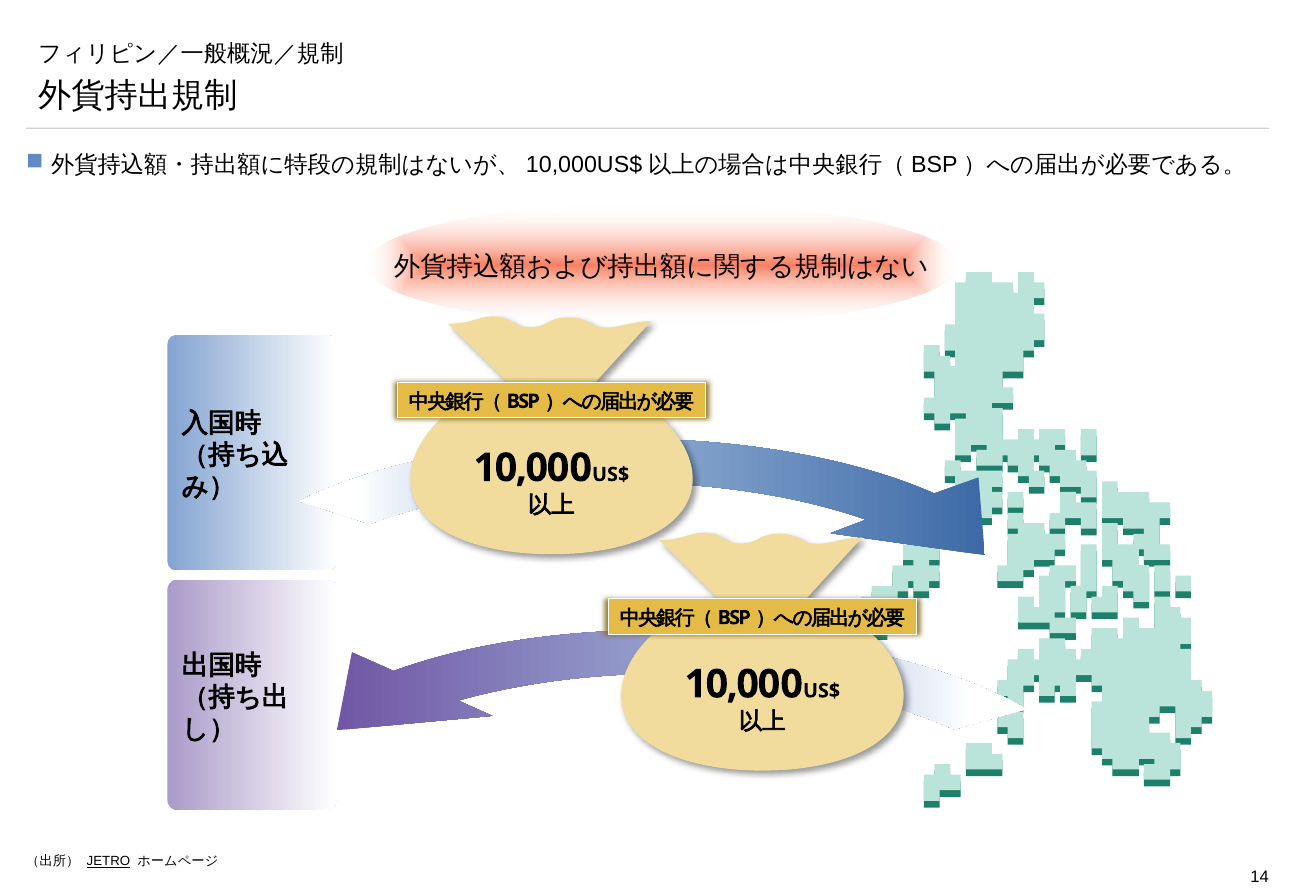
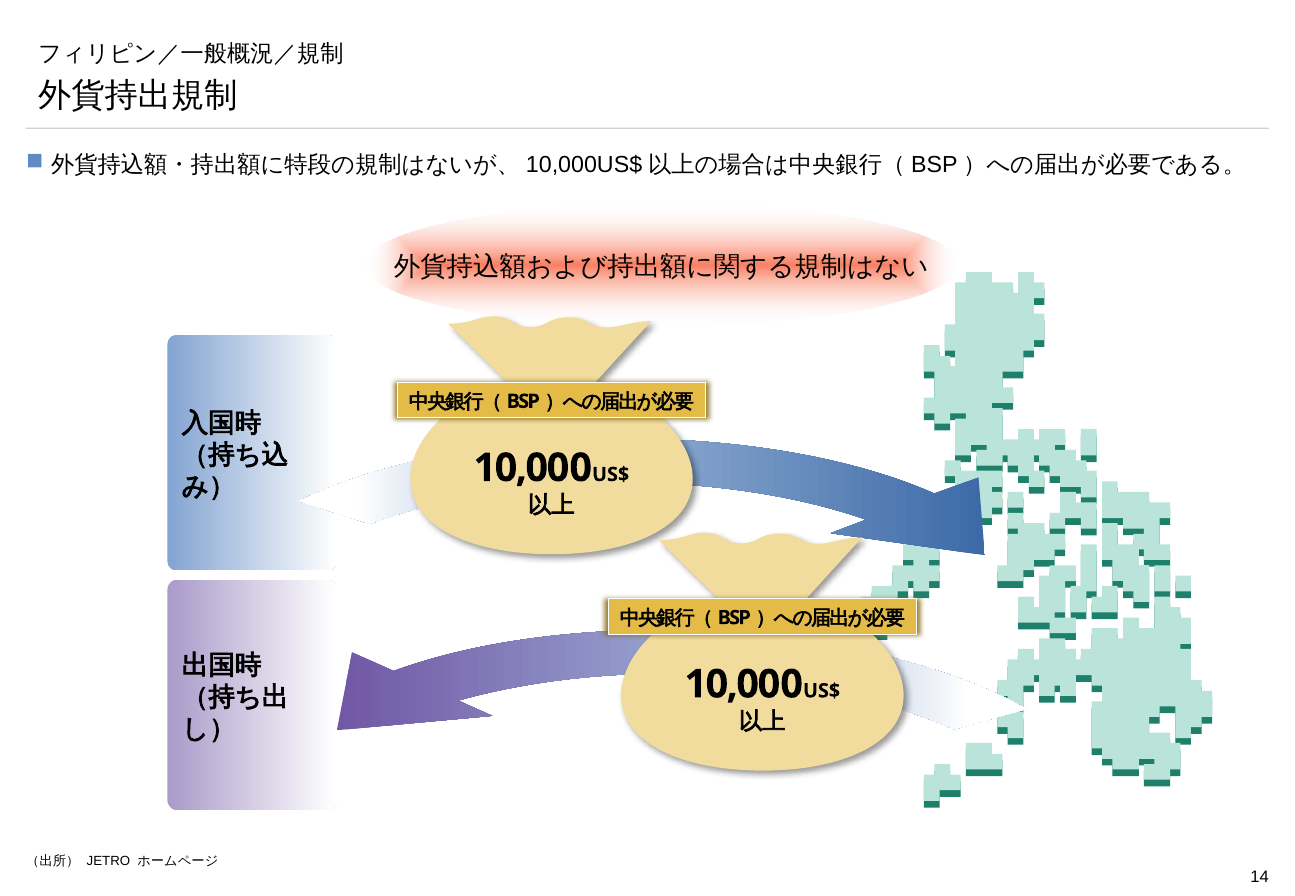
JETRO underline: present -> none
